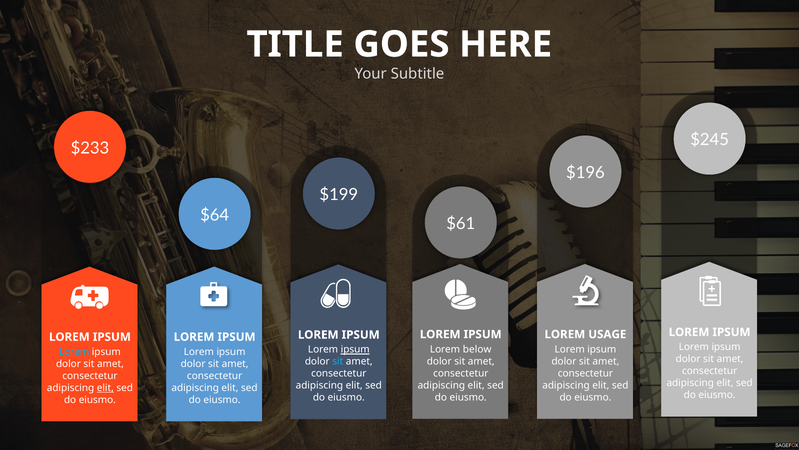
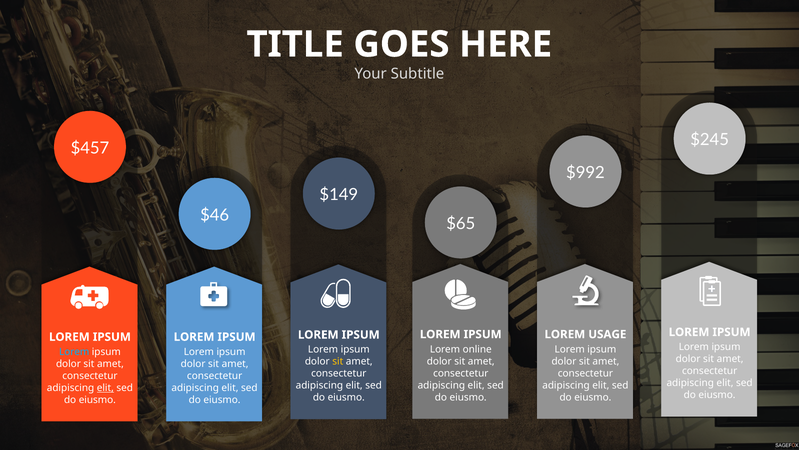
$233: $233 -> $457
$196: $196 -> $992
$199: $199 -> $149
$64: $64 -> $46
$61: $61 -> $65
below: below -> online
ipsum at (355, 349) underline: present -> none
sit at (338, 361) colour: light blue -> yellow
